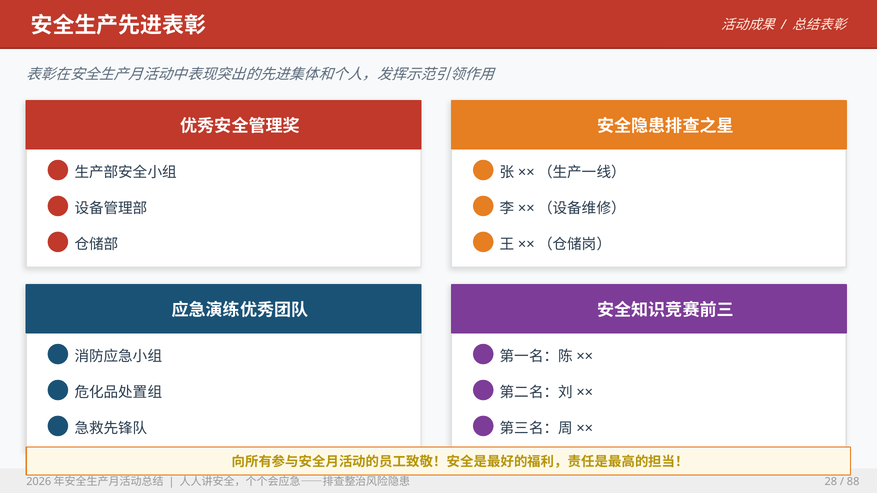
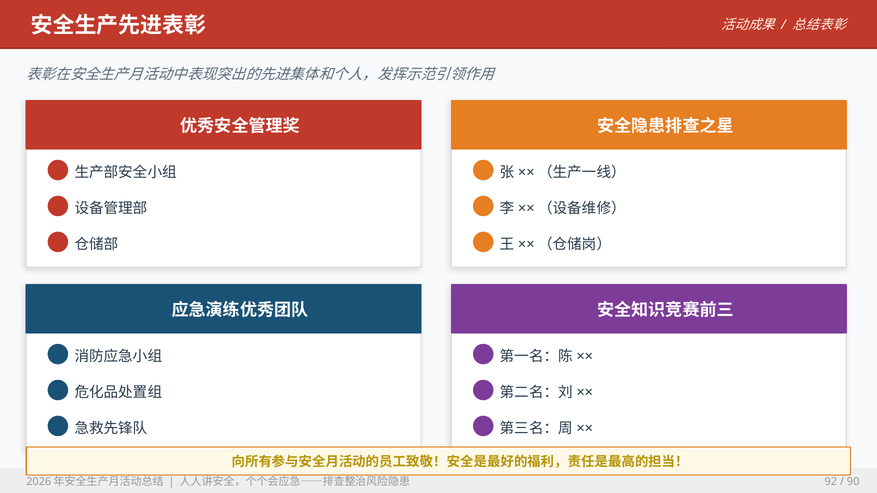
28: 28 -> 92
88: 88 -> 90
